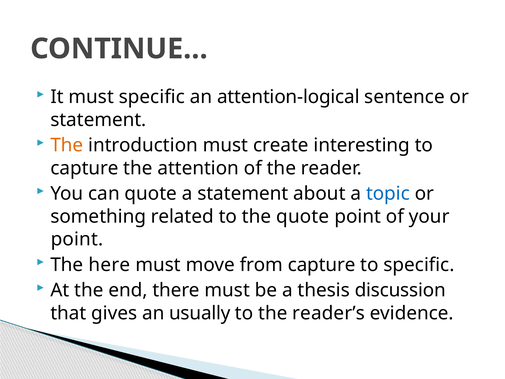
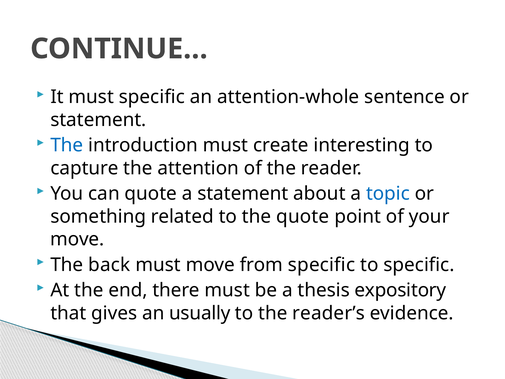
attention-logical: attention-logical -> attention-whole
The at (67, 145) colour: orange -> blue
point at (77, 239): point -> move
here: here -> back
from capture: capture -> specific
discussion: discussion -> expository
